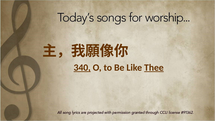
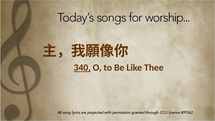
Thee underline: present -> none
